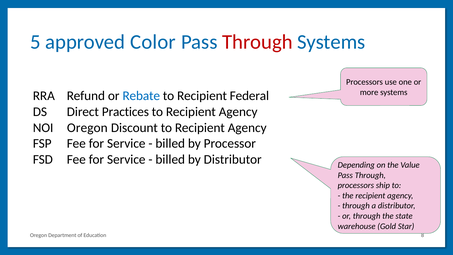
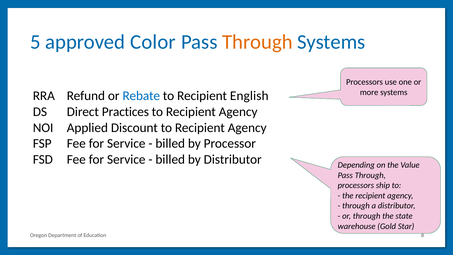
Through at (257, 42) colour: red -> orange
Federal: Federal -> English
NOI Oregon: Oregon -> Applied
